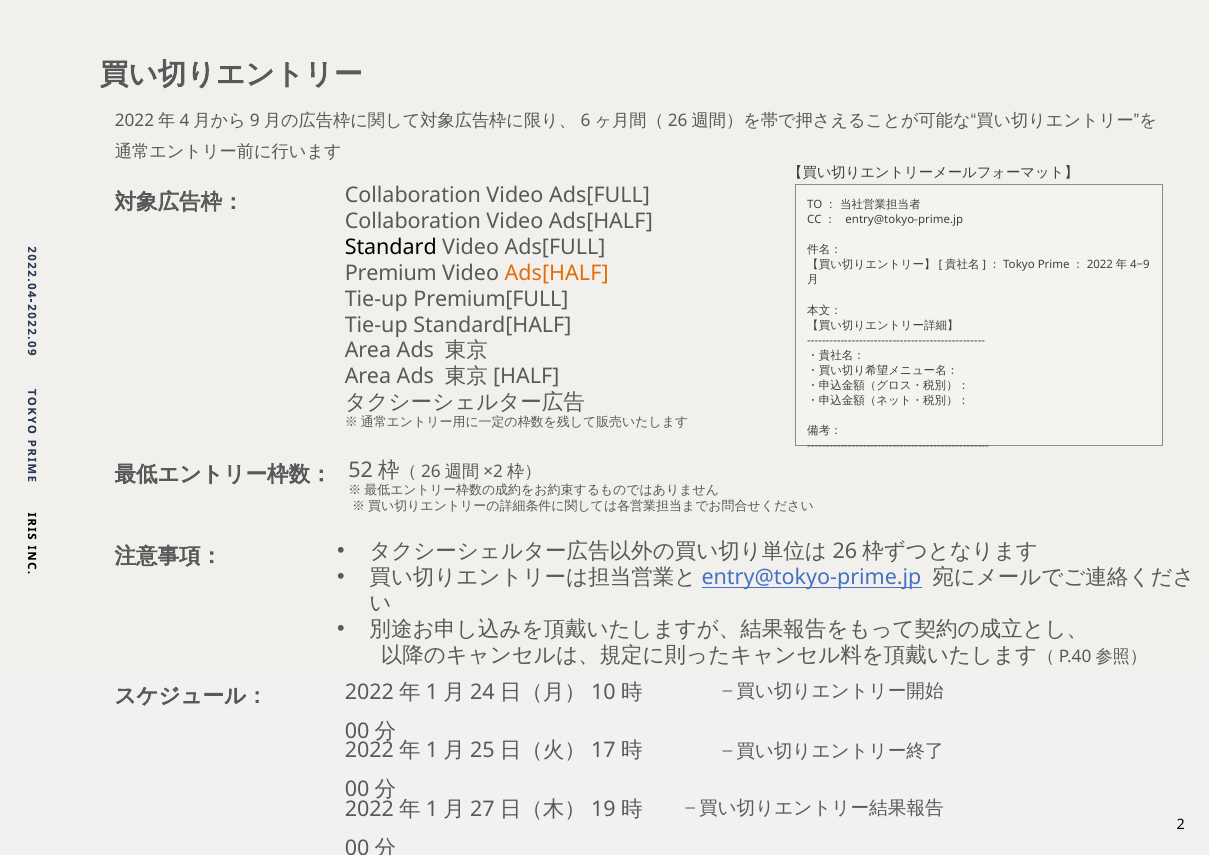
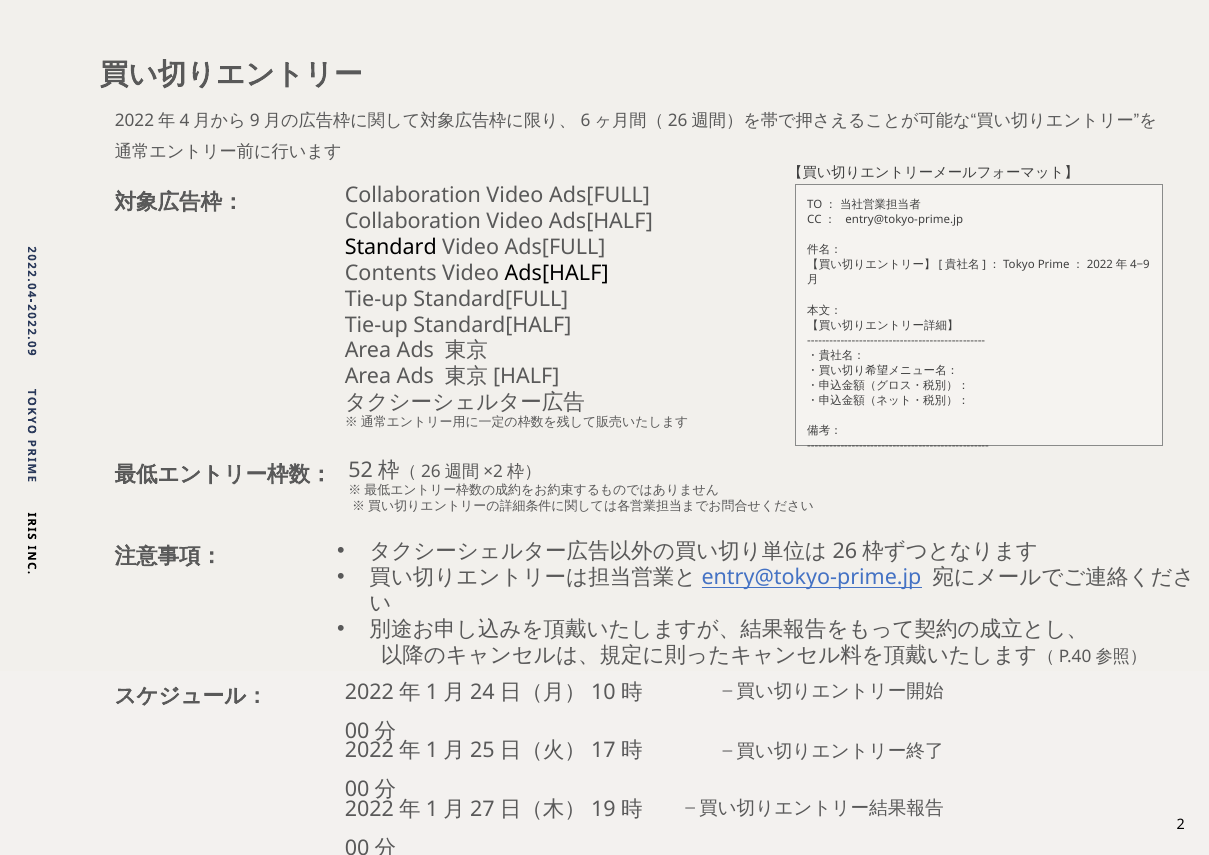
Premium: Premium -> Contents
Ads[HALF at (557, 273) colour: orange -> black
Premium[FULL: Premium[FULL -> Standard[FULL
